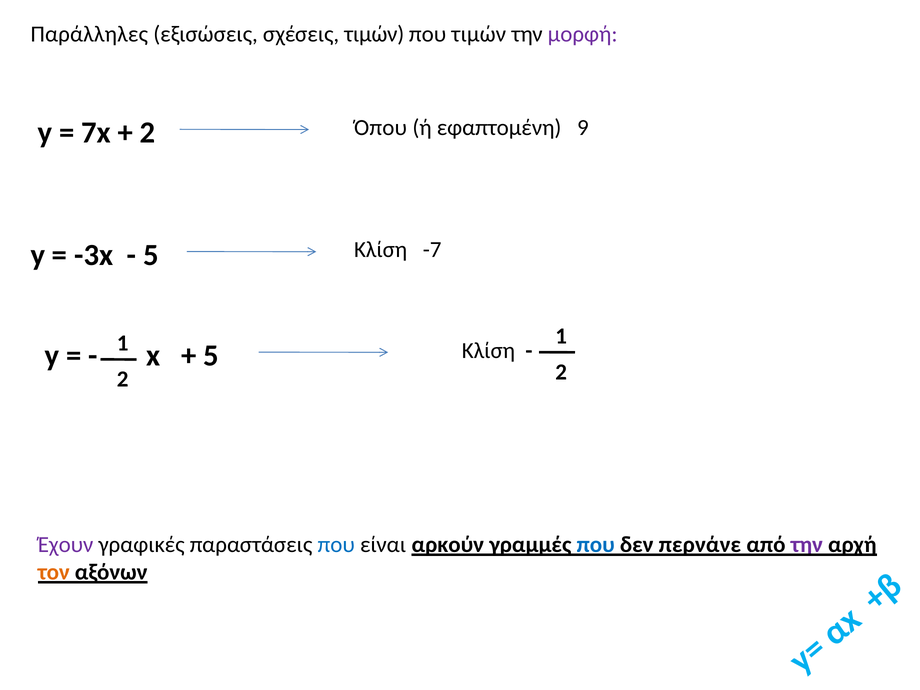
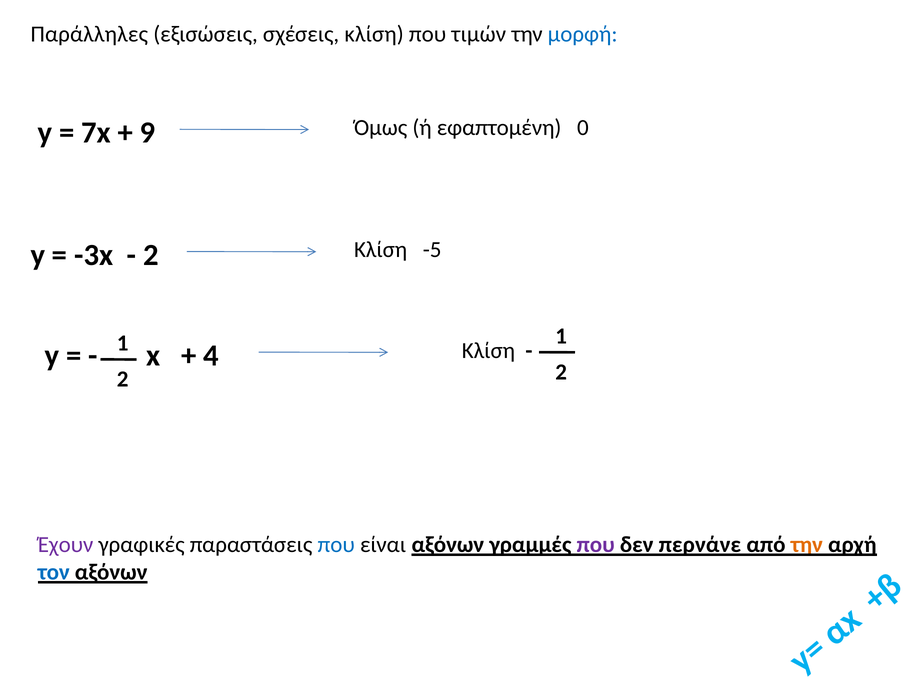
σχέσεις τιμών: τιμών -> κλίση
μορφή colour: purple -> blue
Όπου: Όπου -> Όμως
9: 9 -> 0
2 at (148, 133): 2 -> 9
-7: -7 -> -5
5 at (151, 255): 5 -> 2
5 at (211, 356): 5 -> 4
είναι αρκούν: αρκούν -> αξόνων
που at (596, 545) colour: blue -> purple
την at (807, 545) colour: purple -> orange
τον colour: orange -> blue
